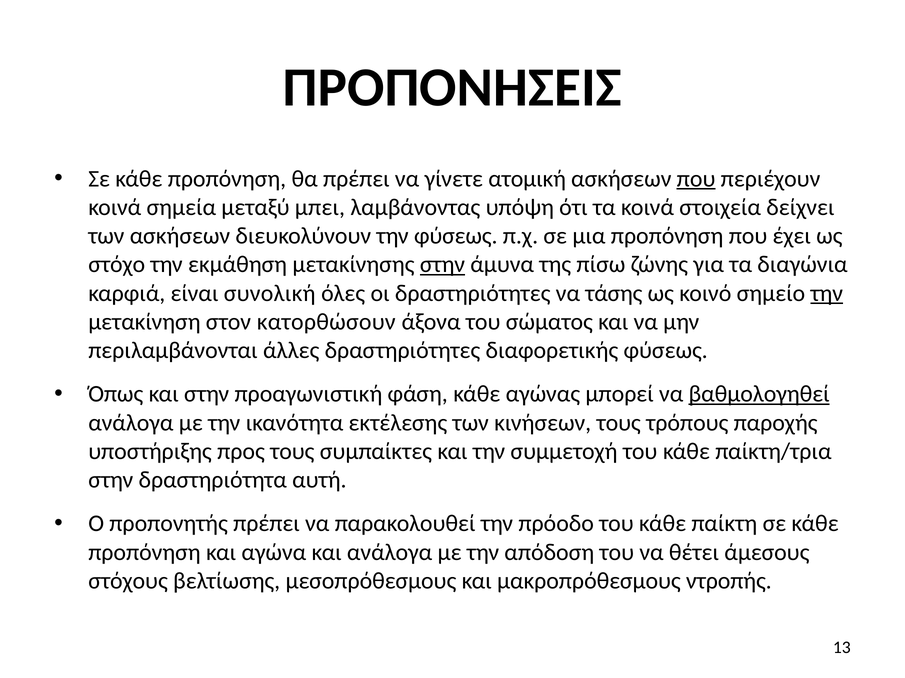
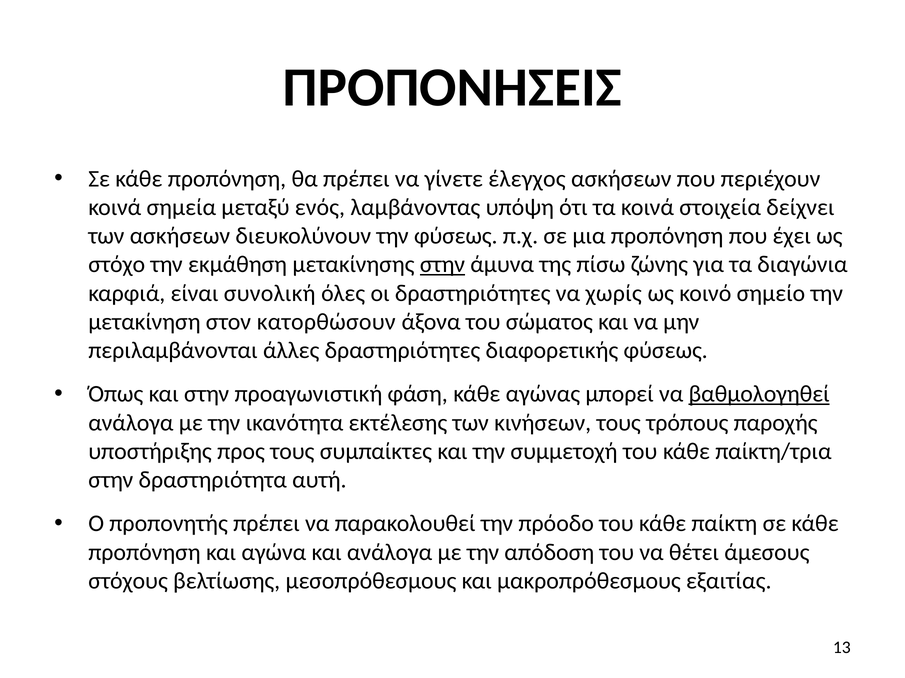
ατομική: ατομική -> έλεγχος
που at (696, 179) underline: present -> none
μπει: μπει -> ενός
τάσης: τάσης -> χωρίς
την at (827, 293) underline: present -> none
ντροπής: ντροπής -> εξαιτίας
